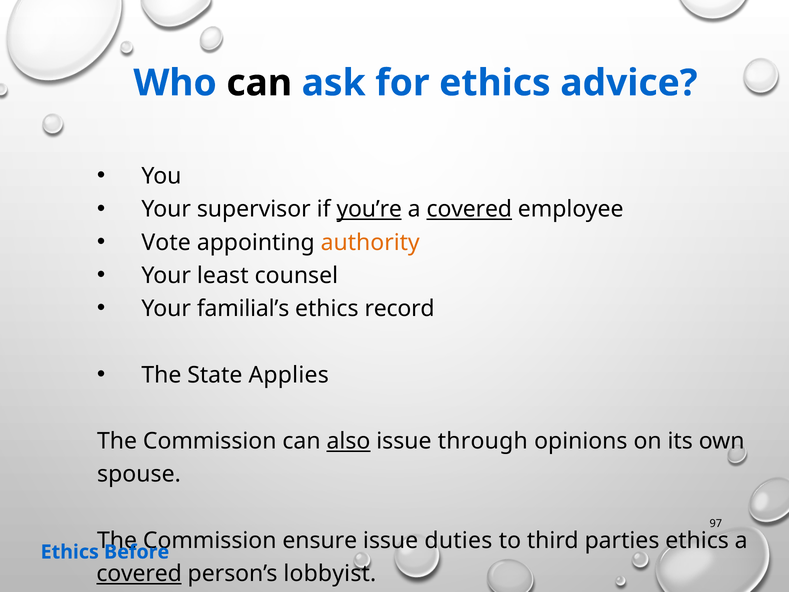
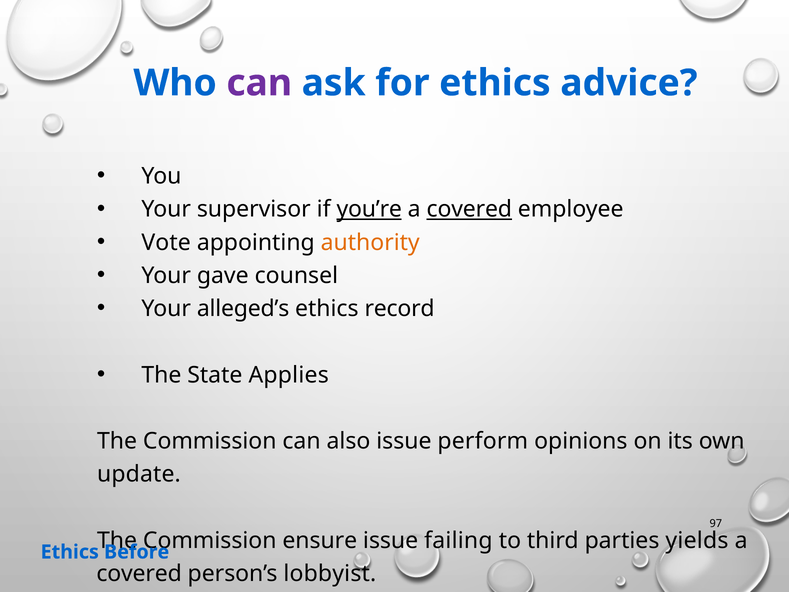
can at (259, 83) colour: black -> purple
least: least -> gave
familial’s: familial’s -> alleged’s
also underline: present -> none
through: through -> perform
spouse: spouse -> update
duties: duties -> failing
parties ethics: ethics -> yields
covered at (139, 573) underline: present -> none
